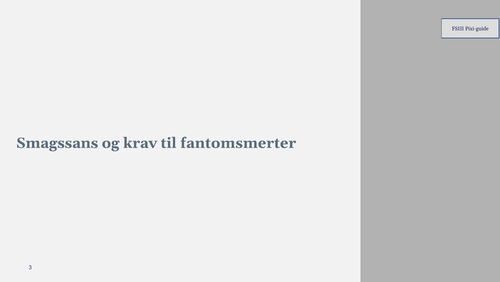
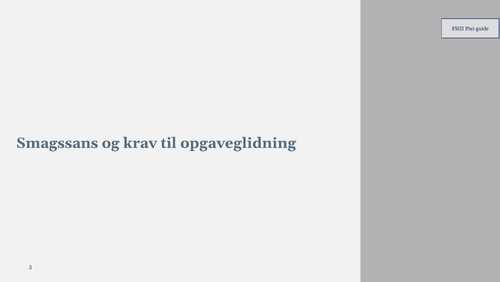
fantomsmerter: fantomsmerter -> opgaveglidning
